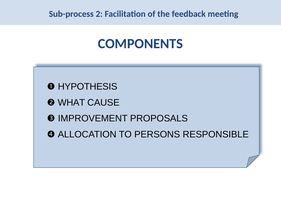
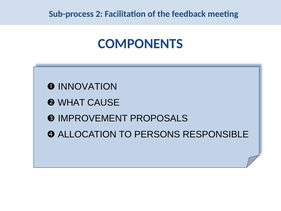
HYPOTHESIS: HYPOTHESIS -> INNOVATION
